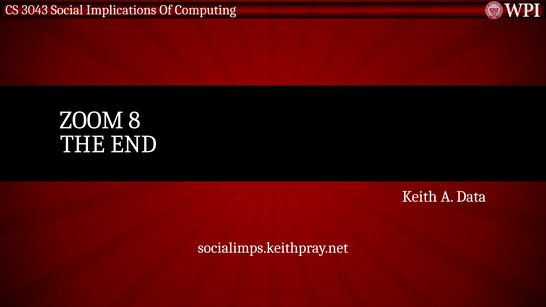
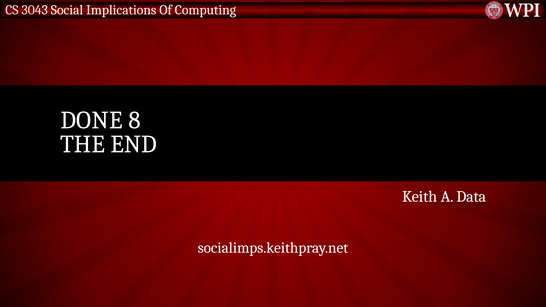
ZOOM: ZOOM -> DONE
